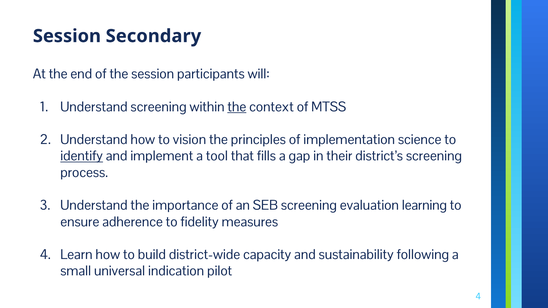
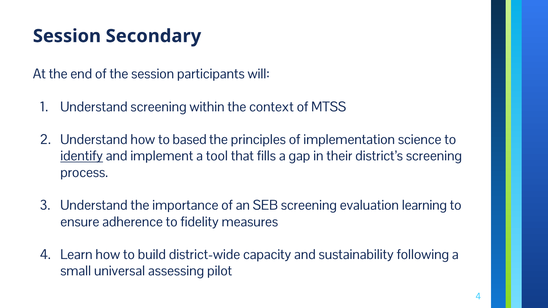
the at (237, 107) underline: present -> none
vision: vision -> based
indication: indication -> assessing
